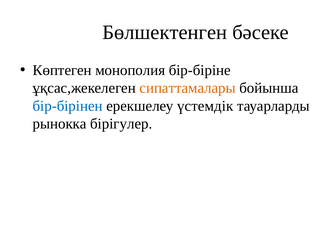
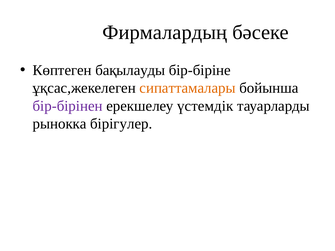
Бөлшектенген: Бөлшектенген -> Фирмалардың
монополия: монополия -> бақылауды
бір-бірінен colour: blue -> purple
